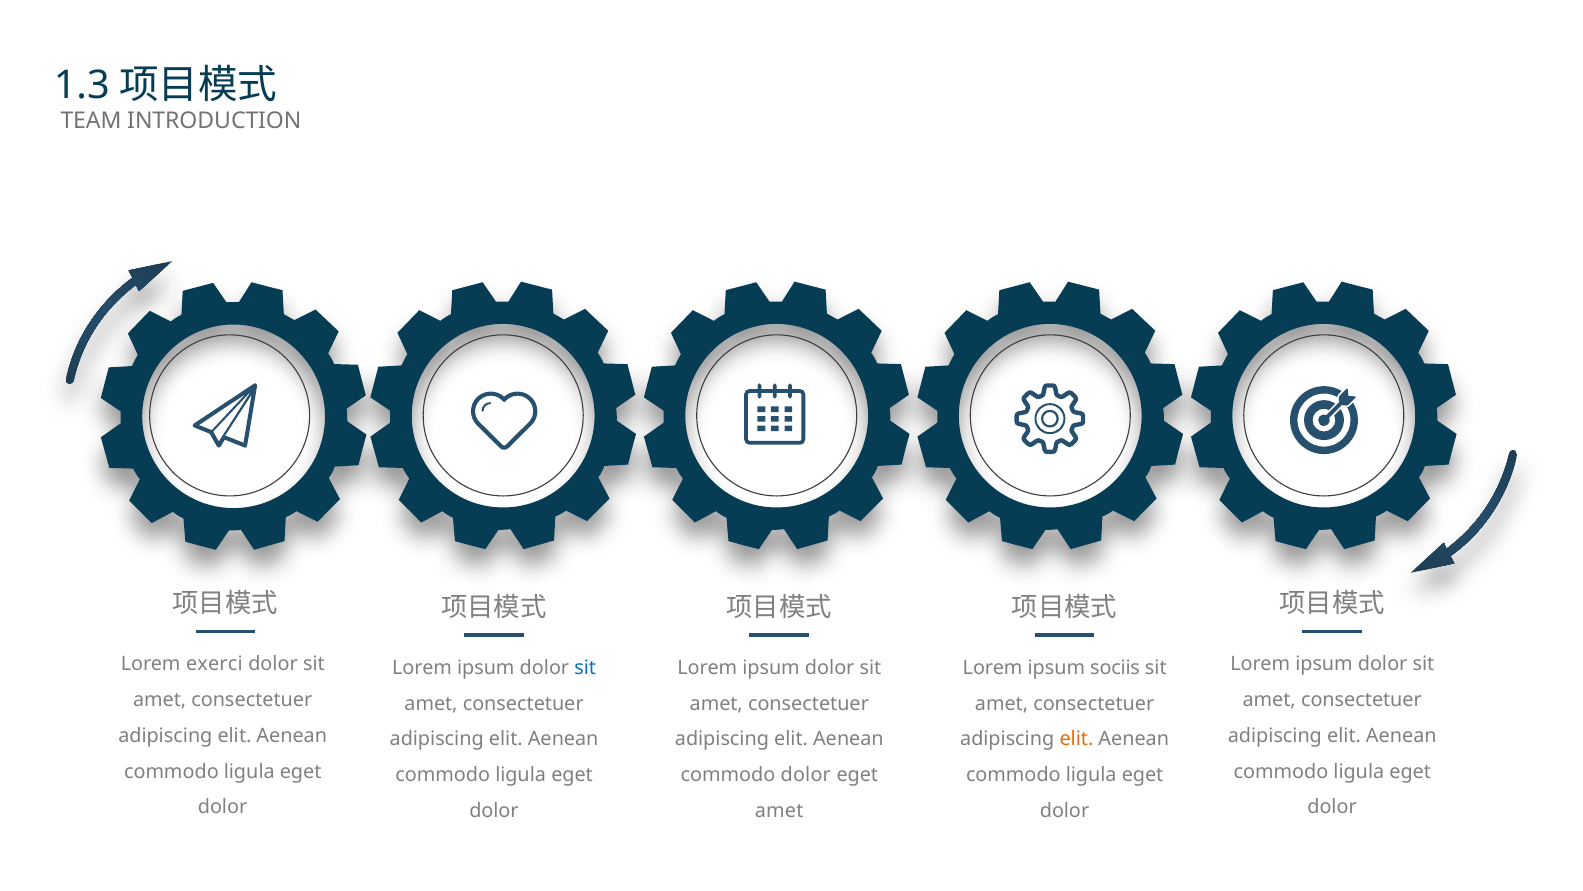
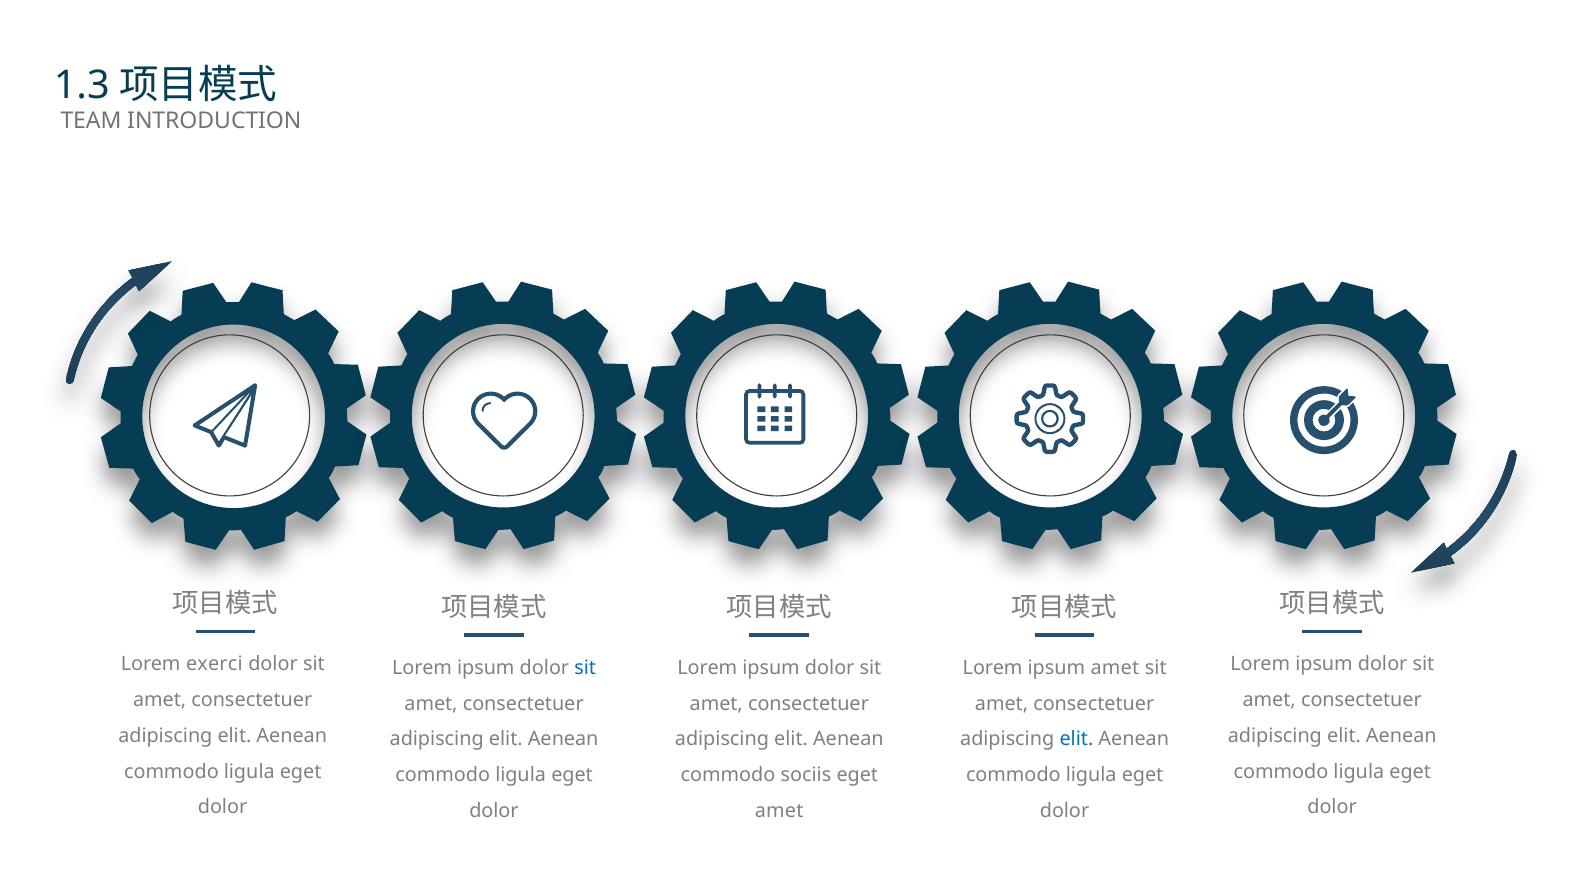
ipsum sociis: sociis -> amet
elit at (1076, 739) colour: orange -> blue
commodo dolor: dolor -> sociis
